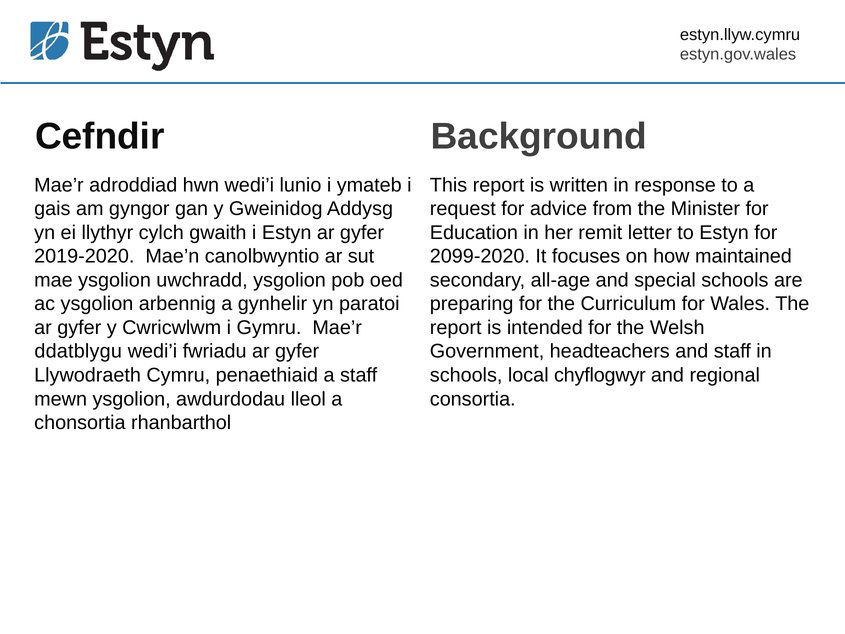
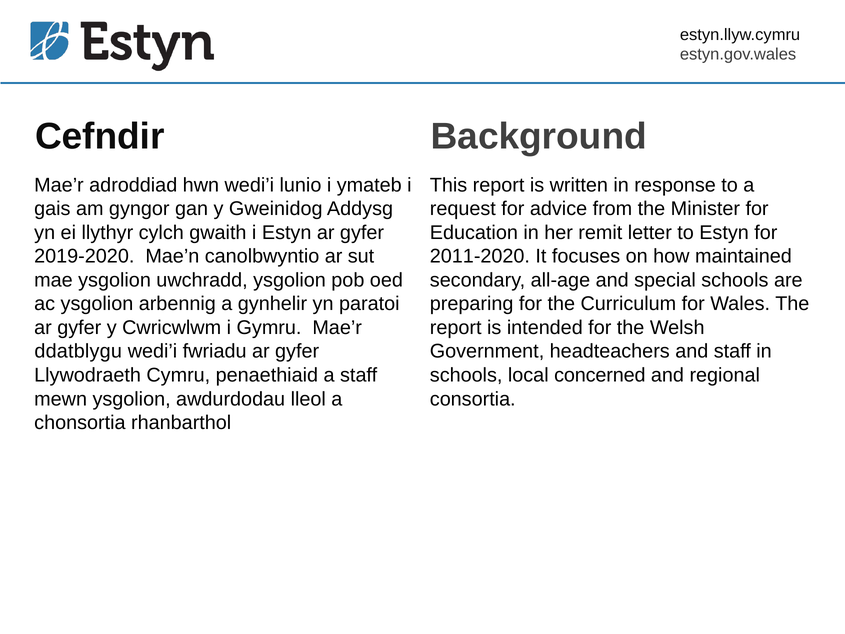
2099-2020: 2099-2020 -> 2011-2020
chyflogwyr: chyflogwyr -> concerned
